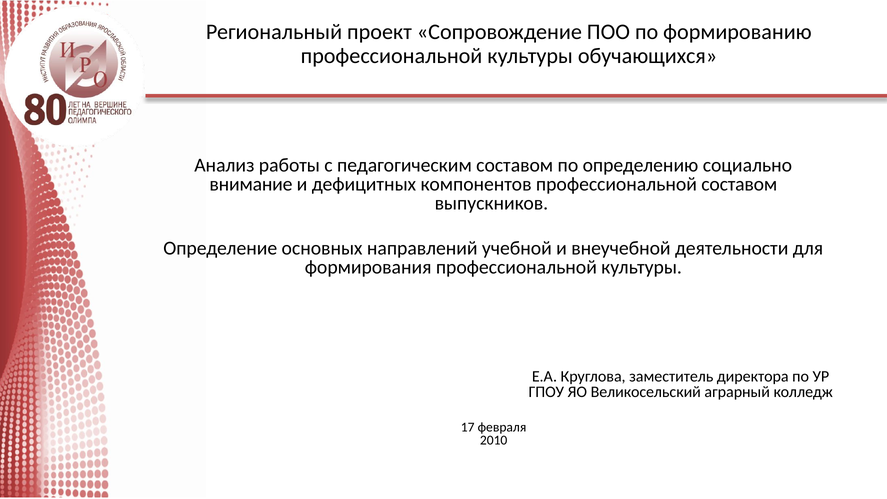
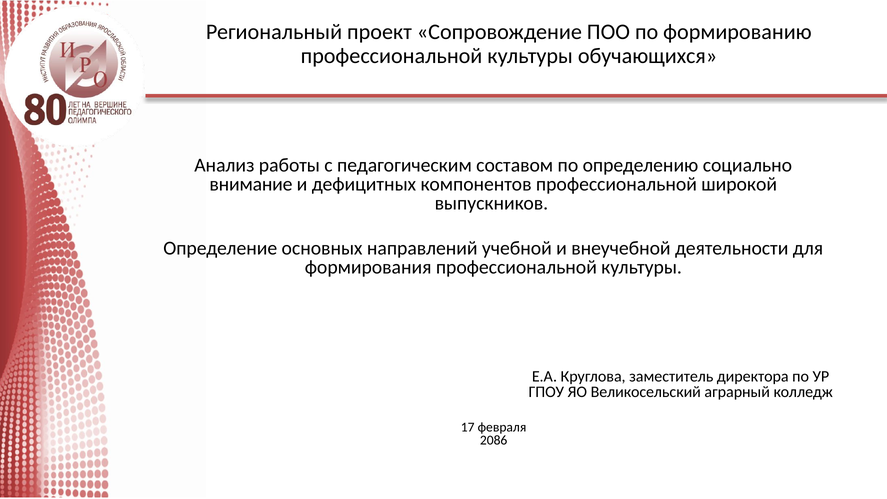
профессиональной составом: составом -> широкой
2010: 2010 -> 2086
